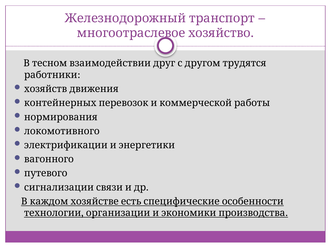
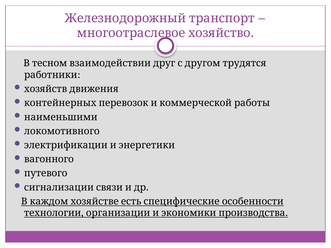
нормирования: нормирования -> наименьшими
